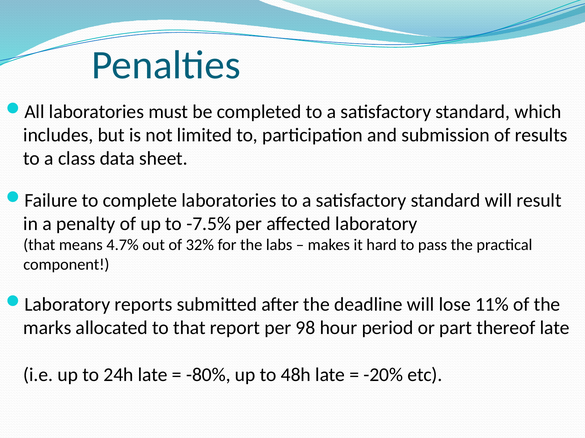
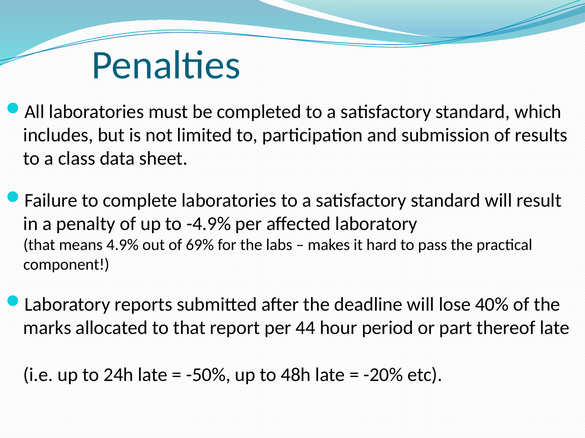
-7.5%: -7.5% -> -4.9%
4.7%: 4.7% -> 4.9%
32%: 32% -> 69%
11%: 11% -> 40%
98: 98 -> 44
-80%: -80% -> -50%
